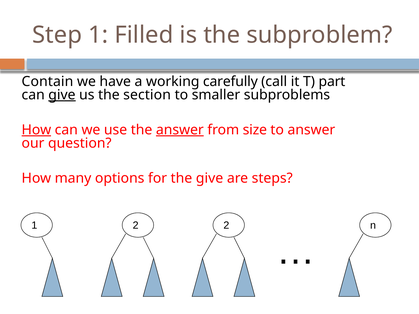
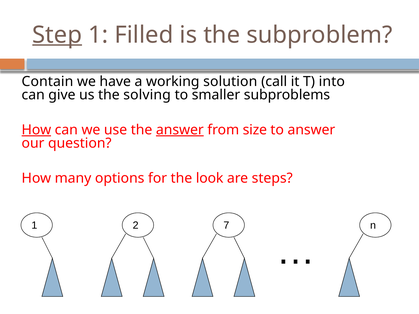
Step underline: none -> present
carefully: carefully -> solution
part: part -> into
give at (62, 95) underline: present -> none
section: section -> solving
the give: give -> look
2 2: 2 -> 7
